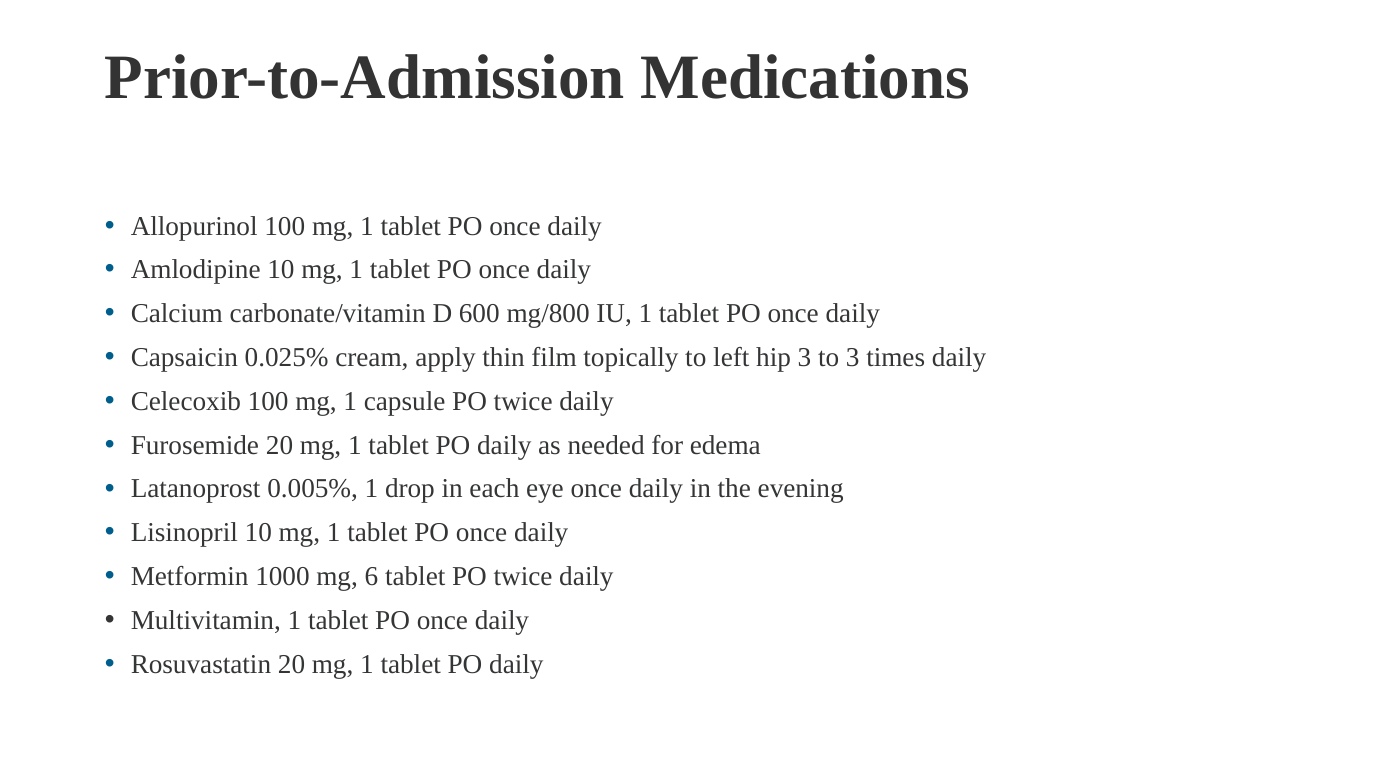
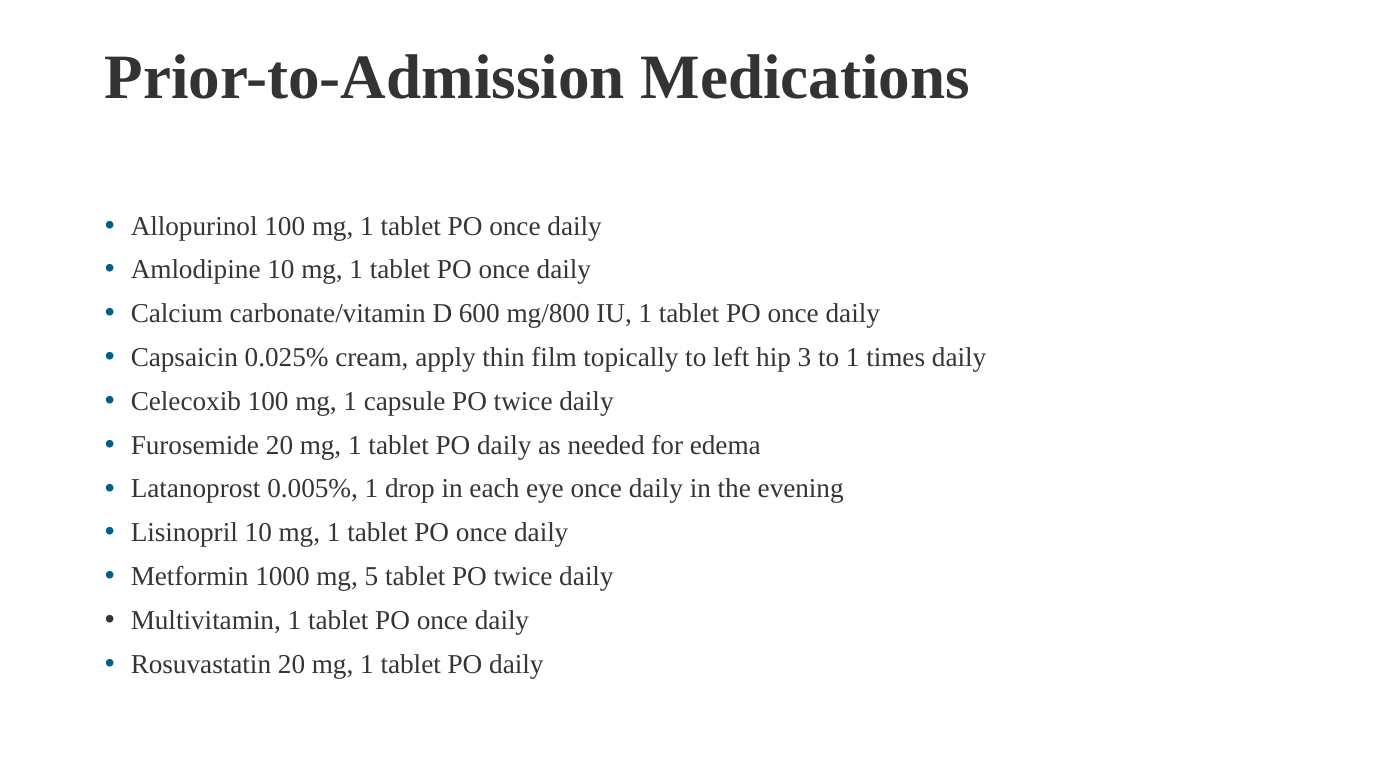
to 3: 3 -> 1
6: 6 -> 5
